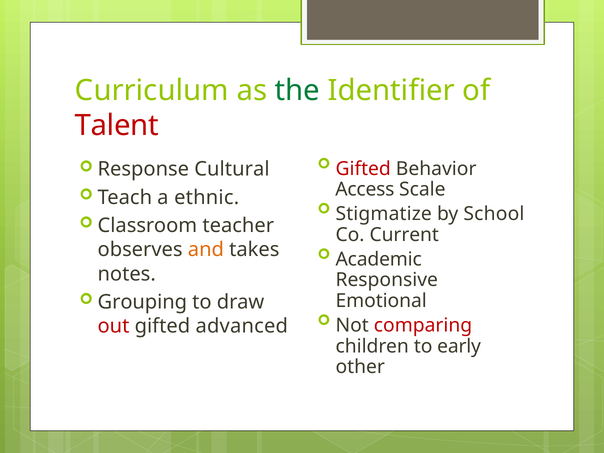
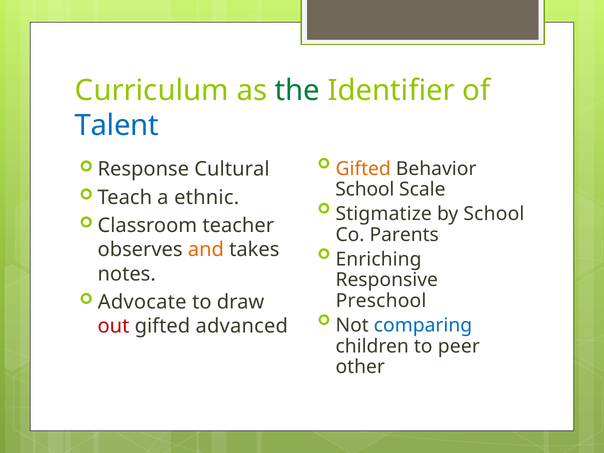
Talent colour: red -> blue
Gifted at (363, 169) colour: red -> orange
Access at (365, 190): Access -> School
Current: Current -> Parents
Academic: Academic -> Enriching
Grouping: Grouping -> Advocate
Emotional: Emotional -> Preschool
comparing colour: red -> blue
early: early -> peer
